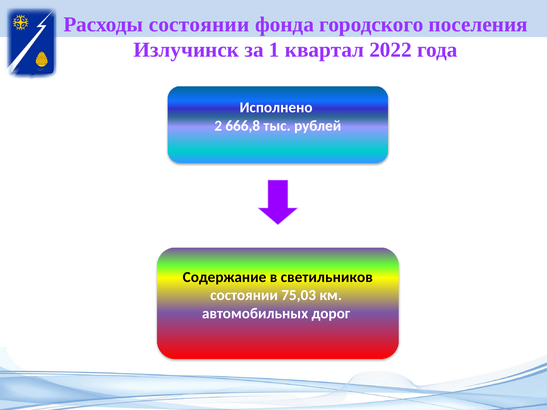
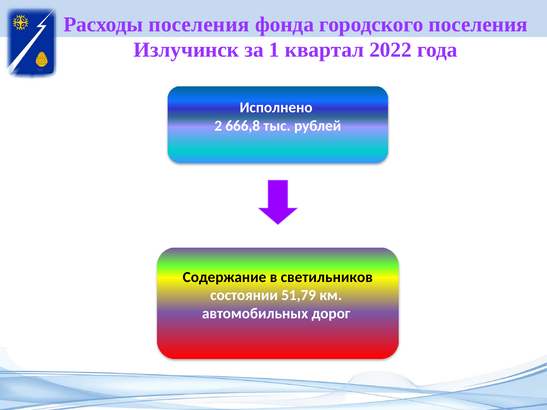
Расходы состоянии: состоянии -> поселения
75,03: 75,03 -> 51,79
